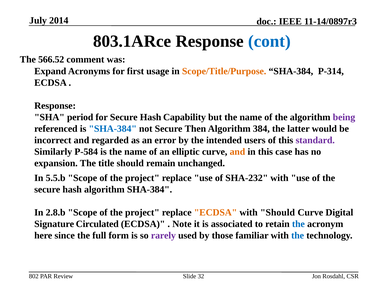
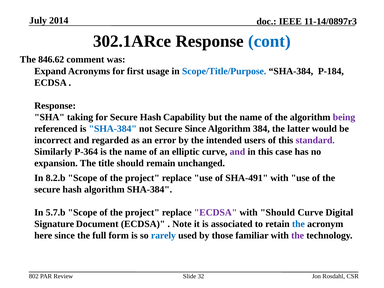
803.1ARce: 803.1ARce -> 302.1ARce
566.52: 566.52 -> 846.62
Scope/Title/Purpose colour: orange -> blue
P-314: P-314 -> P-184
period: period -> taking
Secure Then: Then -> Since
P-584: P-584 -> P-364
and at (237, 152) colour: orange -> purple
5.5.b: 5.5.b -> 8.2.b
SHA-232: SHA-232 -> SHA-491
2.8.b: 2.8.b -> 5.7.b
ECDSA at (216, 213) colour: orange -> purple
Circulated: Circulated -> Document
rarely colour: purple -> blue
the at (298, 236) colour: blue -> purple
